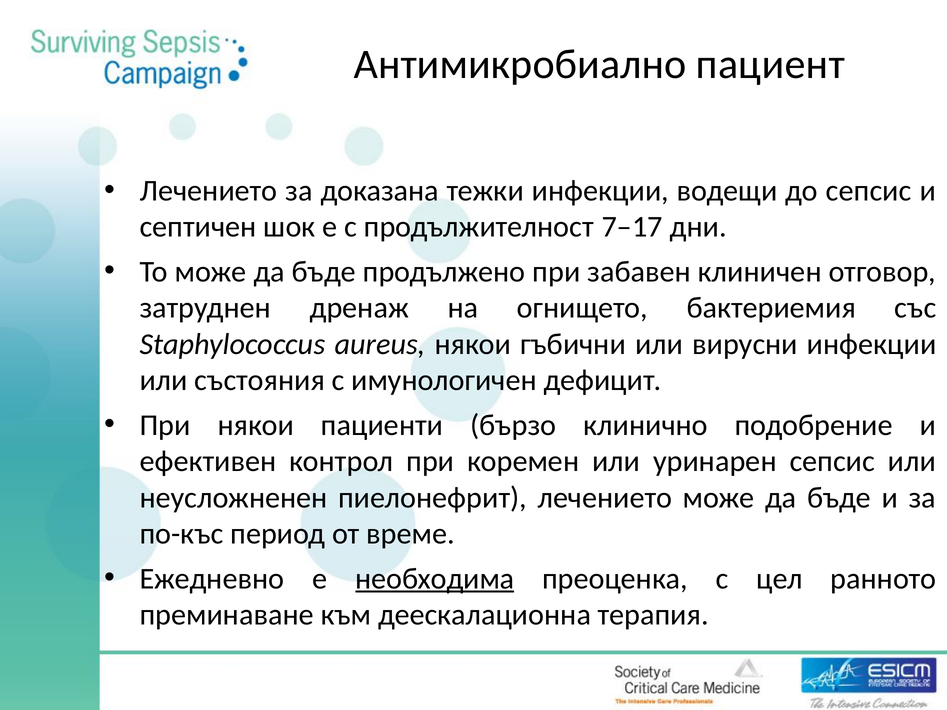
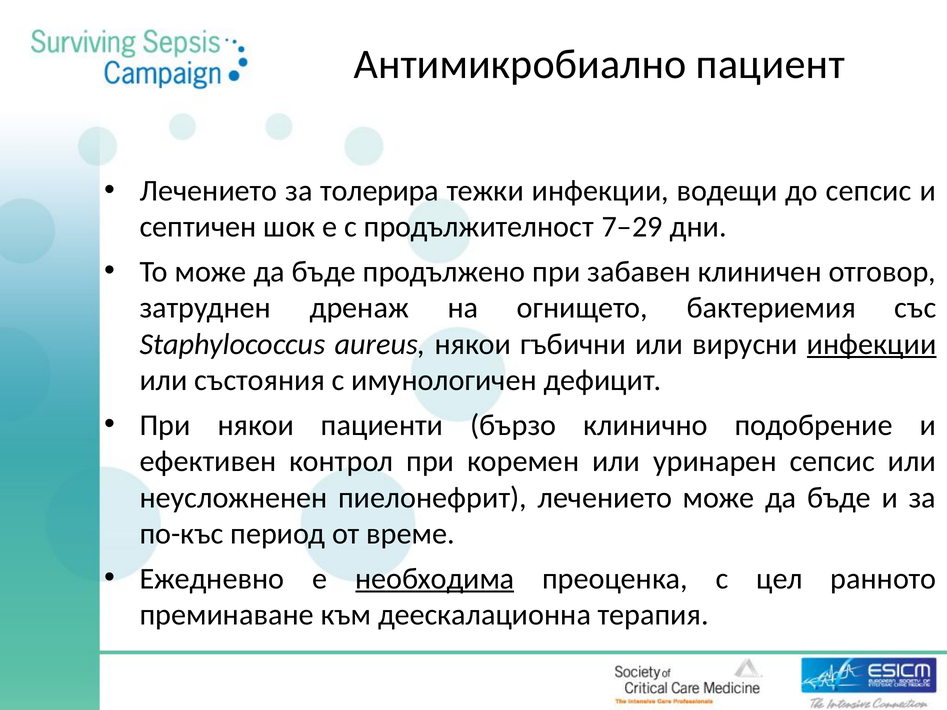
доказана: доказана -> толерира
7–17: 7–17 -> 7–29
инфекции at (872, 344) underline: none -> present
